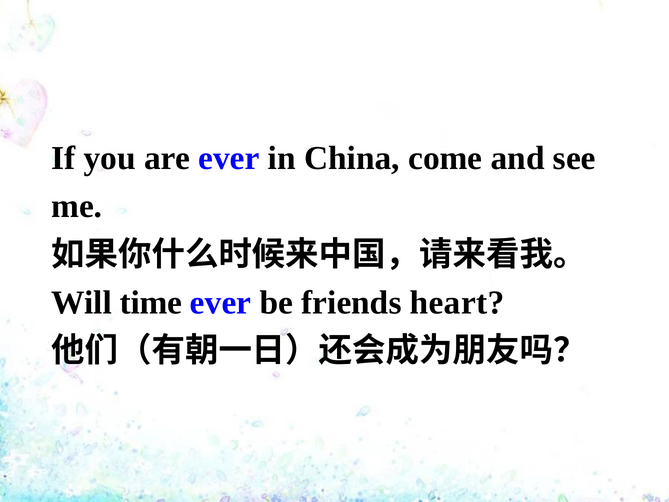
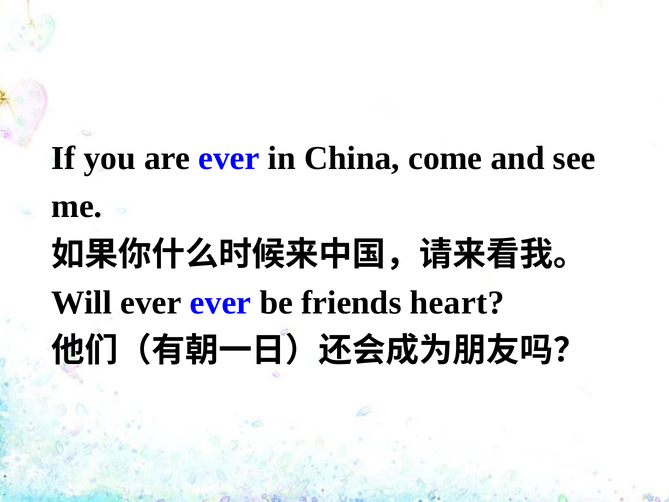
Will time: time -> ever
